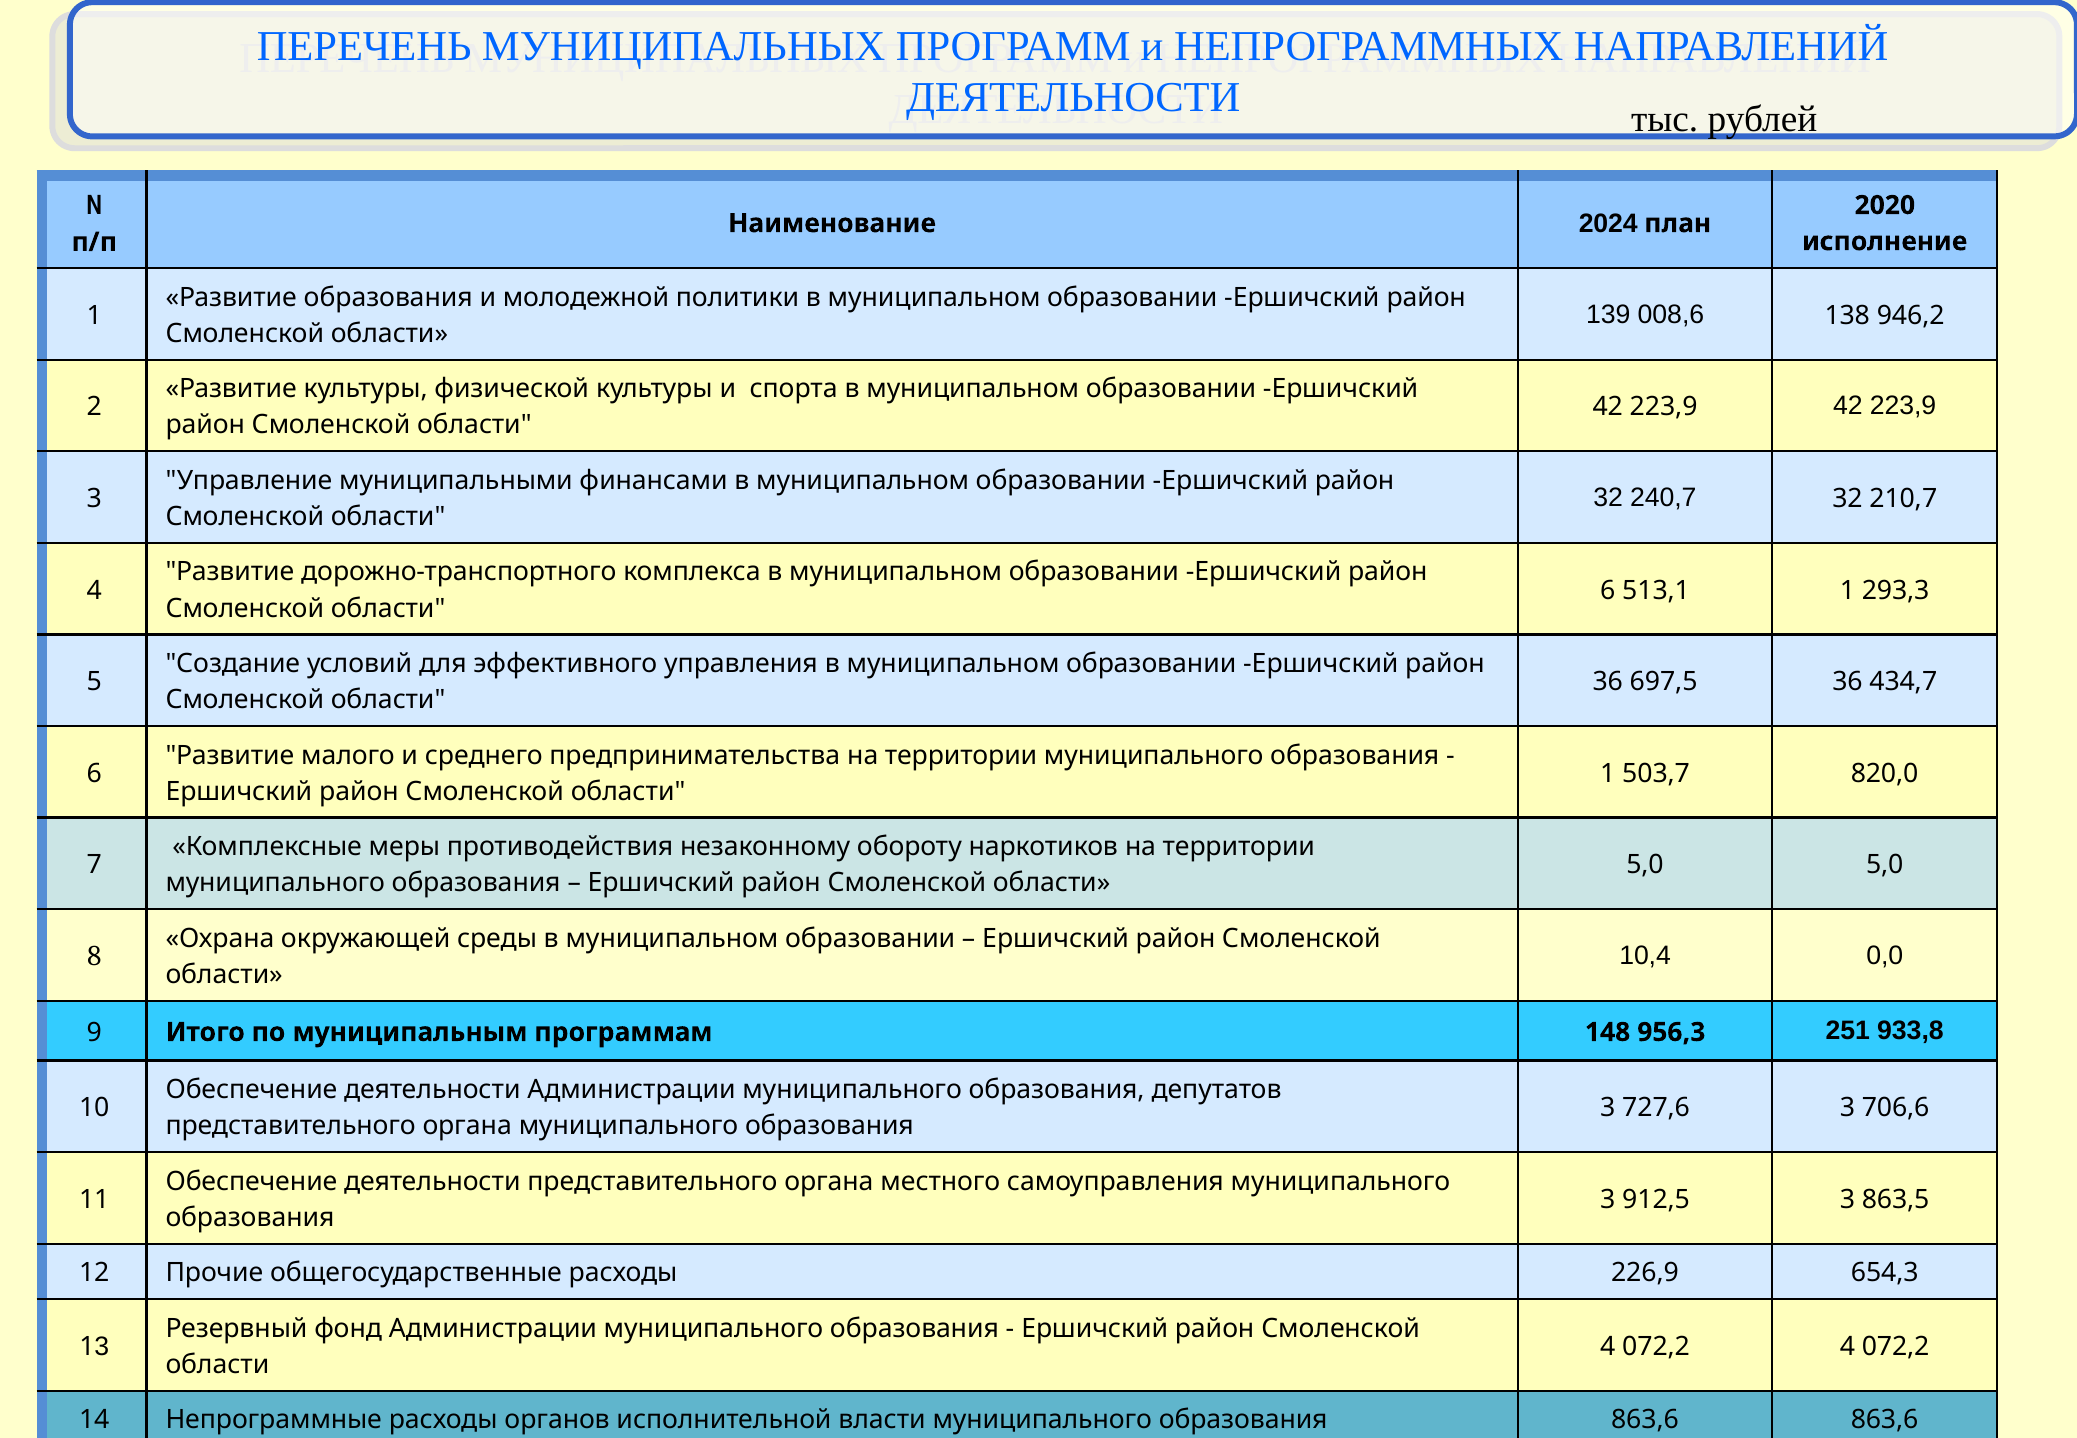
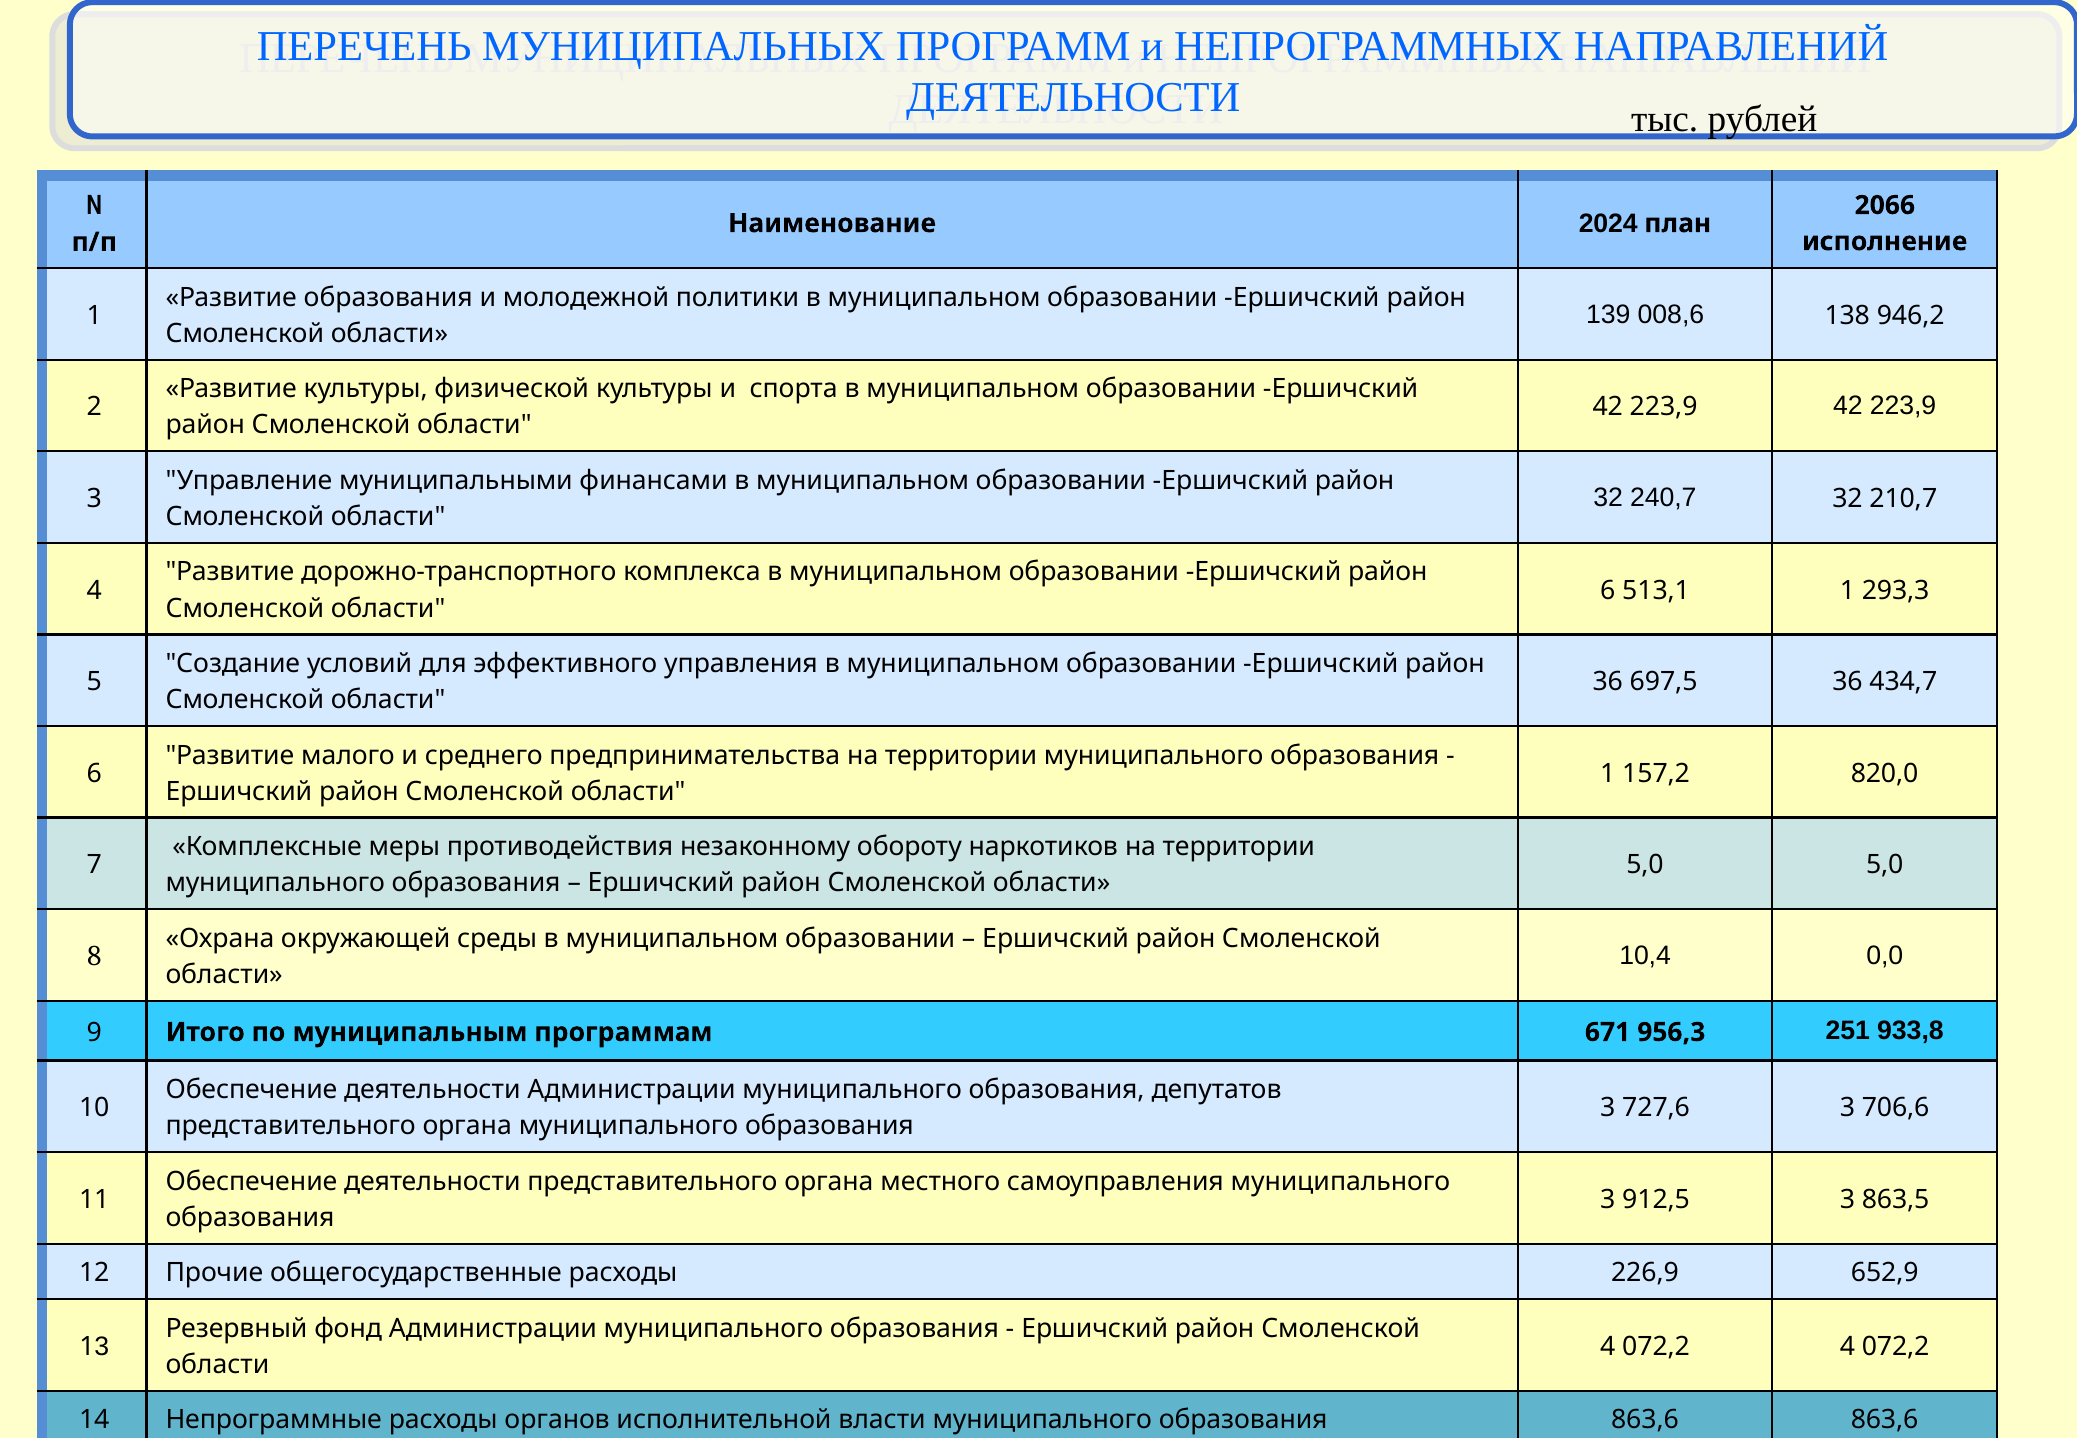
2020: 2020 -> 2066
503,7: 503,7 -> 157,2
148: 148 -> 671
654,3: 654,3 -> 652,9
